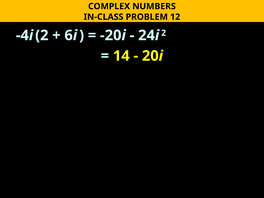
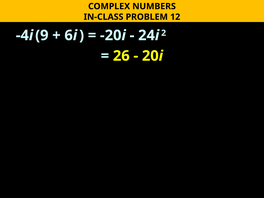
-4i 2: 2 -> 9
14: 14 -> 26
